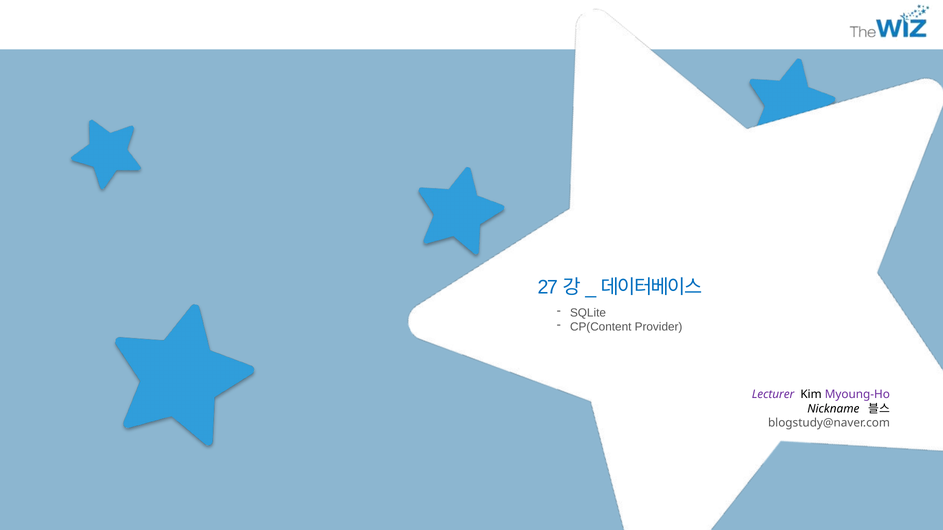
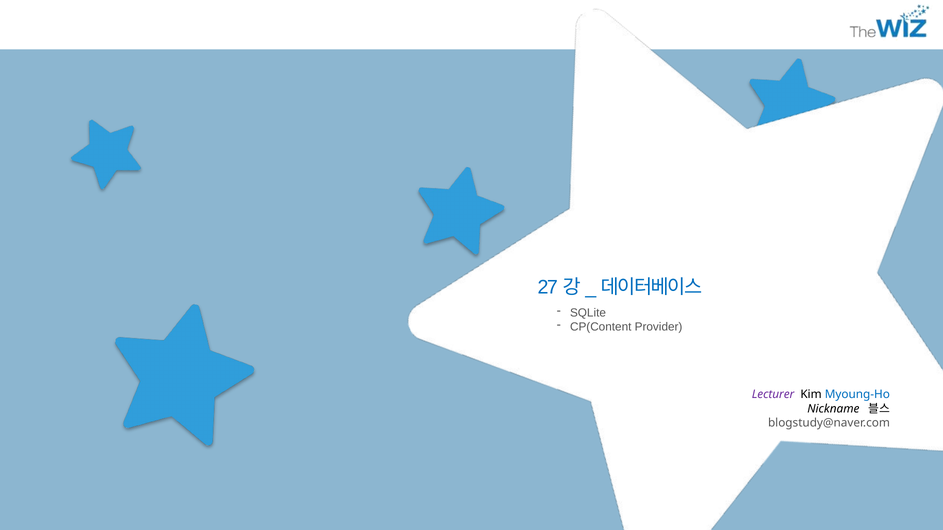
Myoung-Ho colour: purple -> blue
